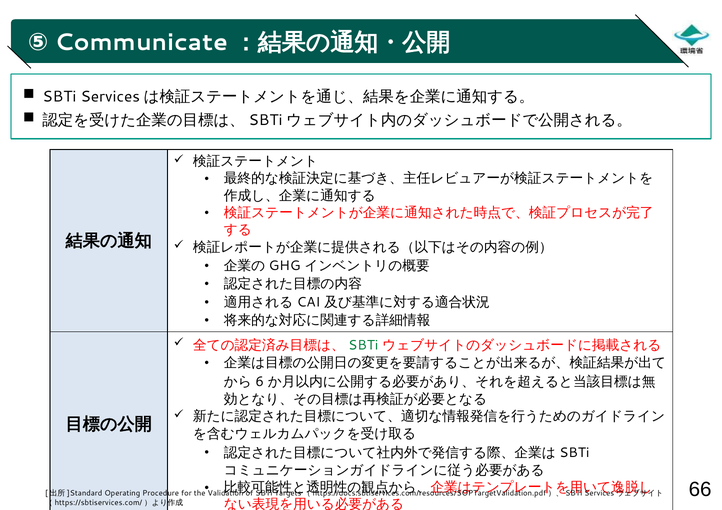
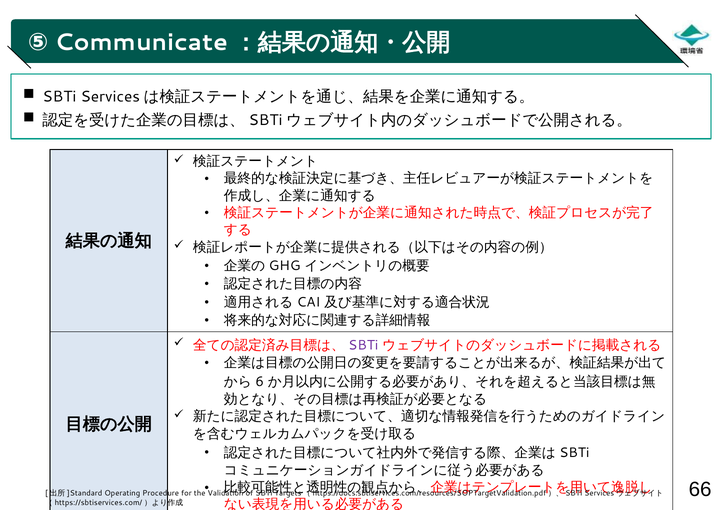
SBTi at (363, 345) colour: green -> purple
